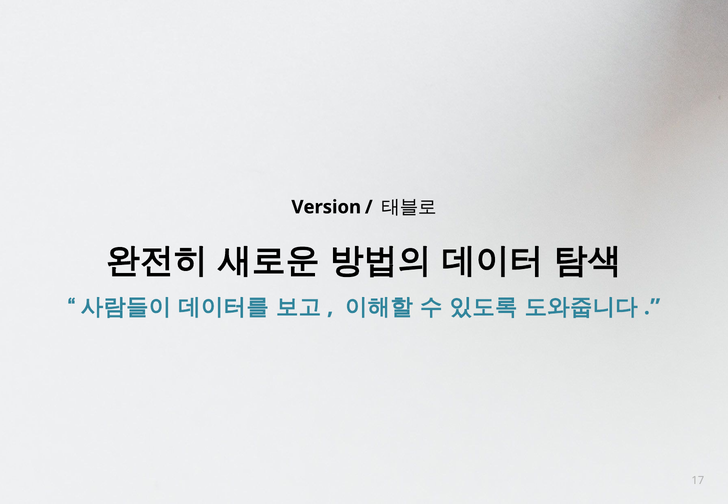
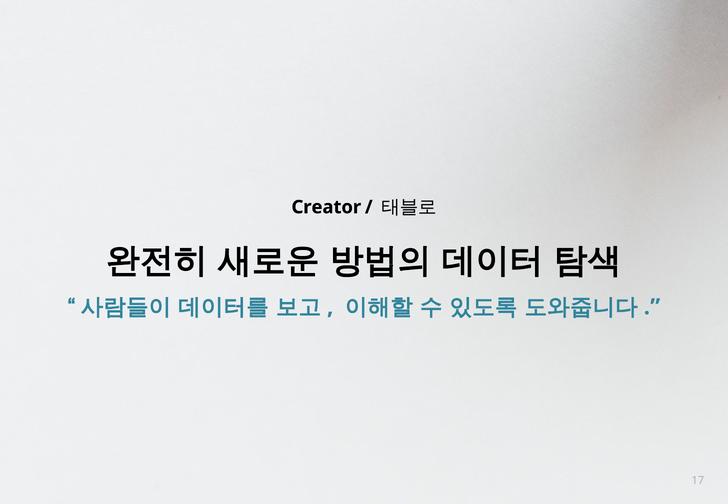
Version: Version -> Creator
